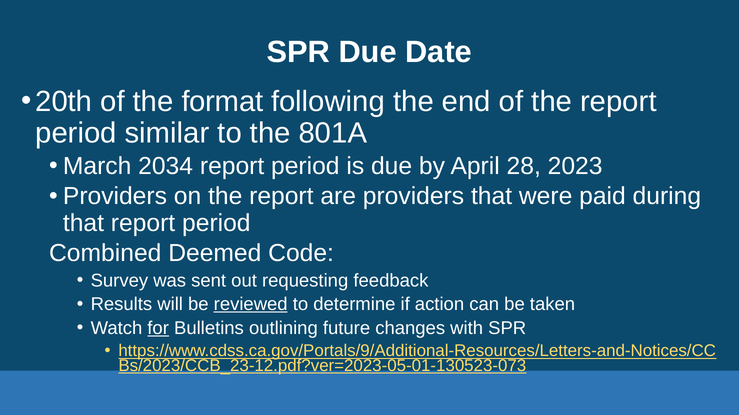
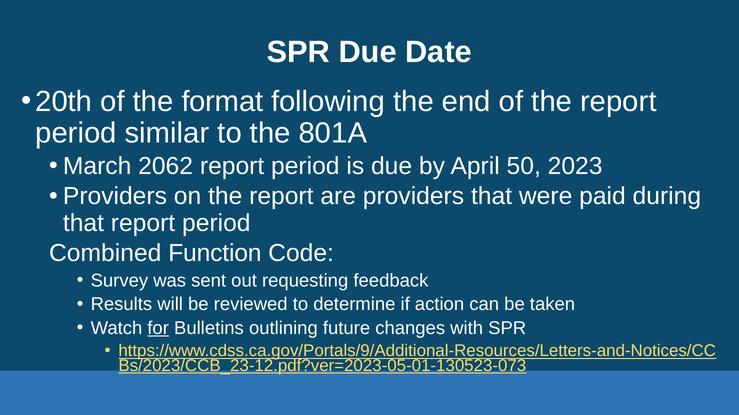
2034: 2034 -> 2062
28: 28 -> 50
Deemed: Deemed -> Function
reviewed underline: present -> none
